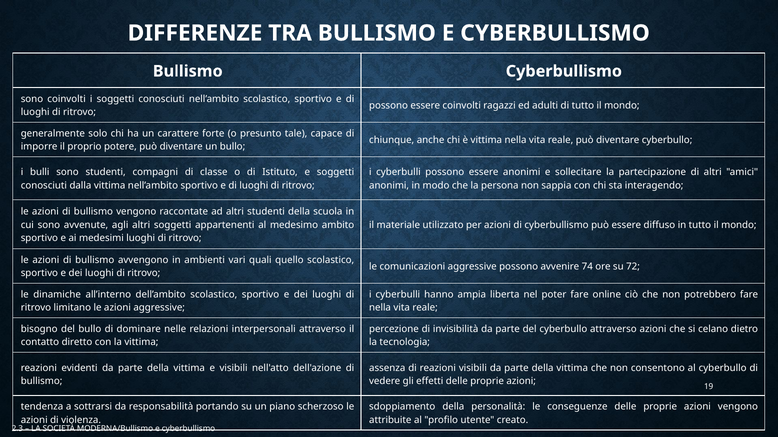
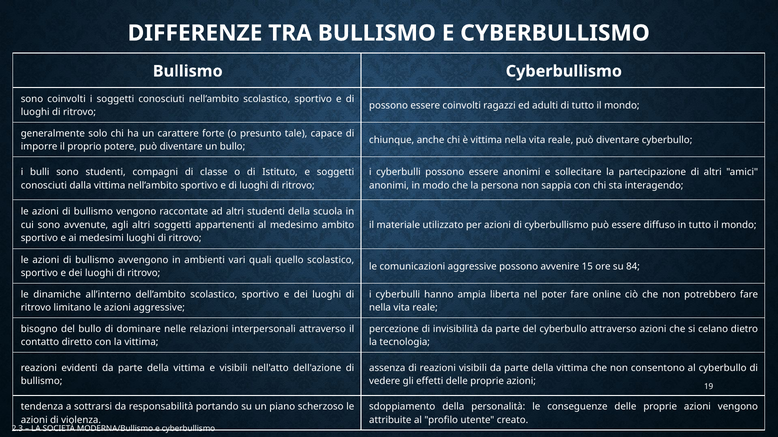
74: 74 -> 15
72: 72 -> 84
